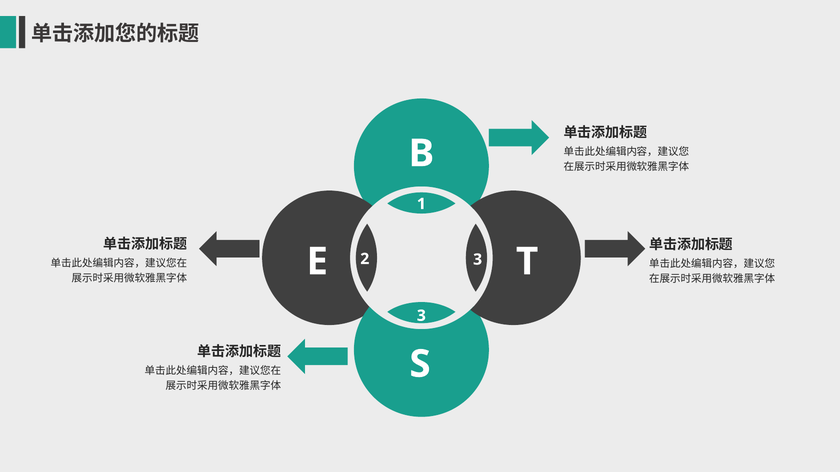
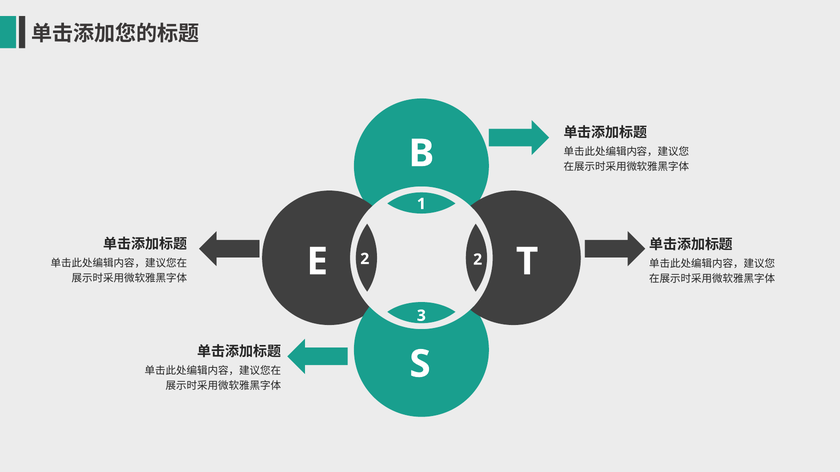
2 3: 3 -> 2
